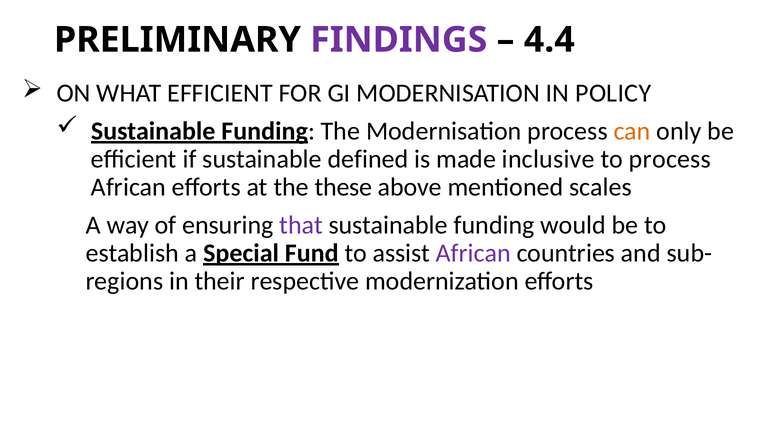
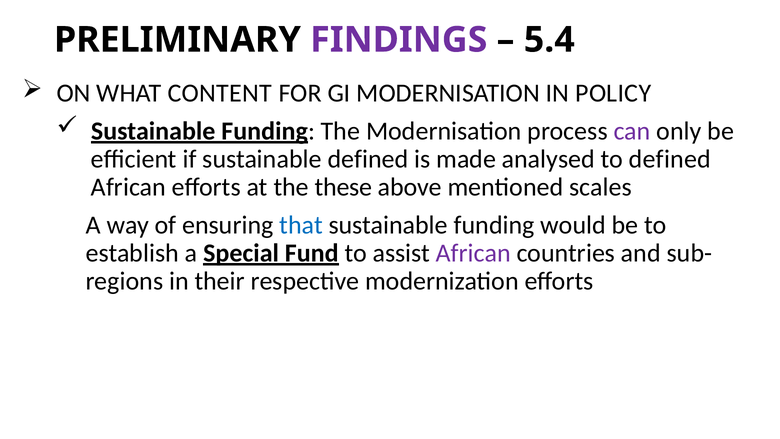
4.4: 4.4 -> 5.4
WHAT EFFICIENT: EFFICIENT -> CONTENT
can colour: orange -> purple
inclusive: inclusive -> analysed
to process: process -> defined
that colour: purple -> blue
